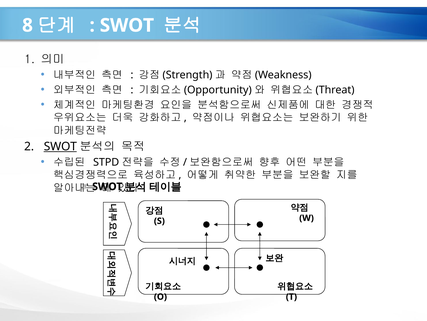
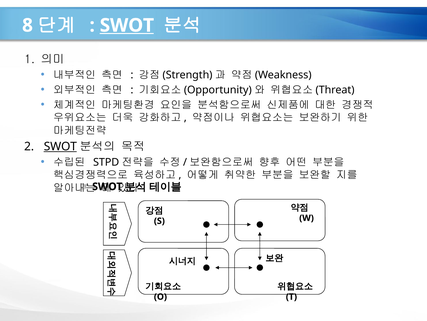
SWOT at (127, 25) underline: none -> present
